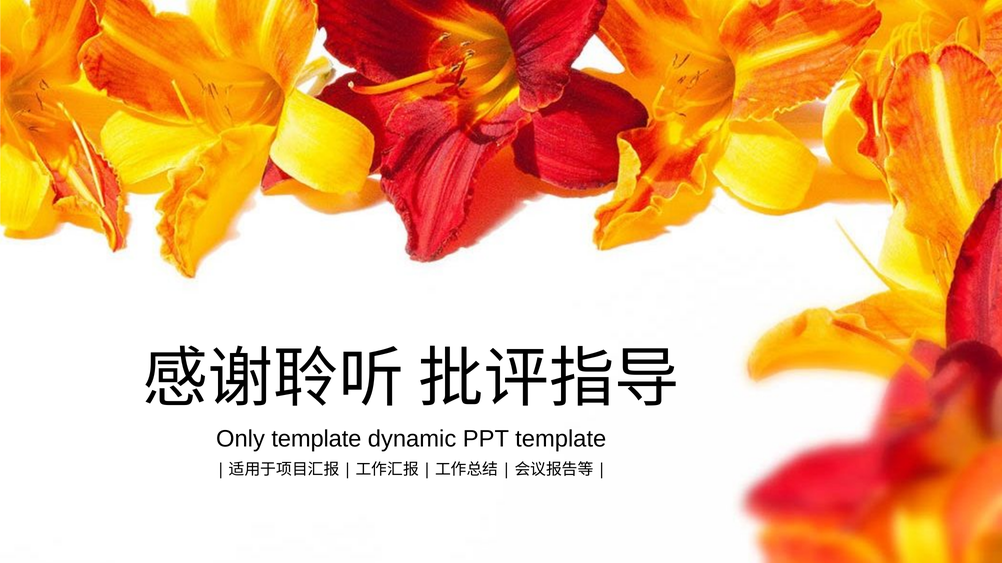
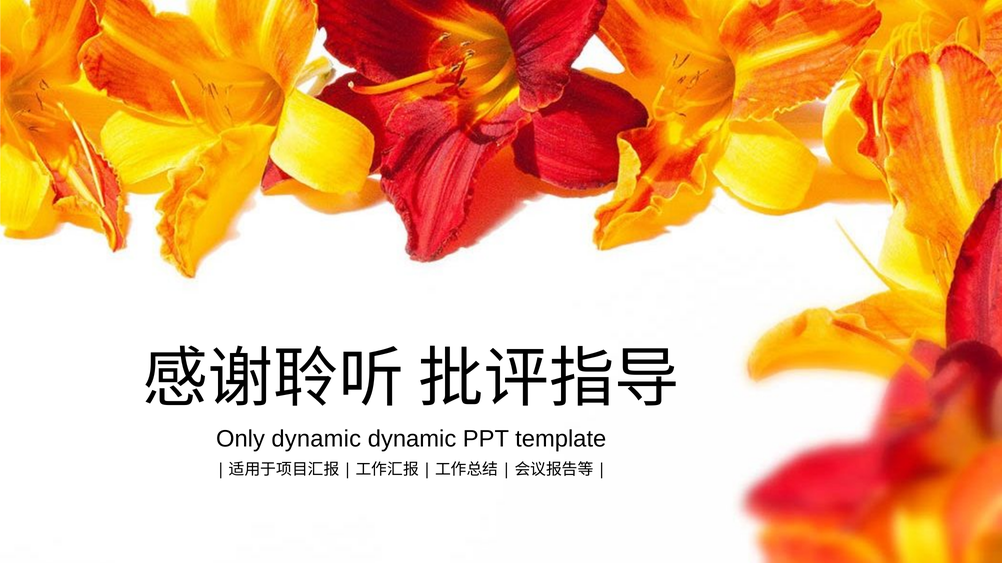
Only template: template -> dynamic
